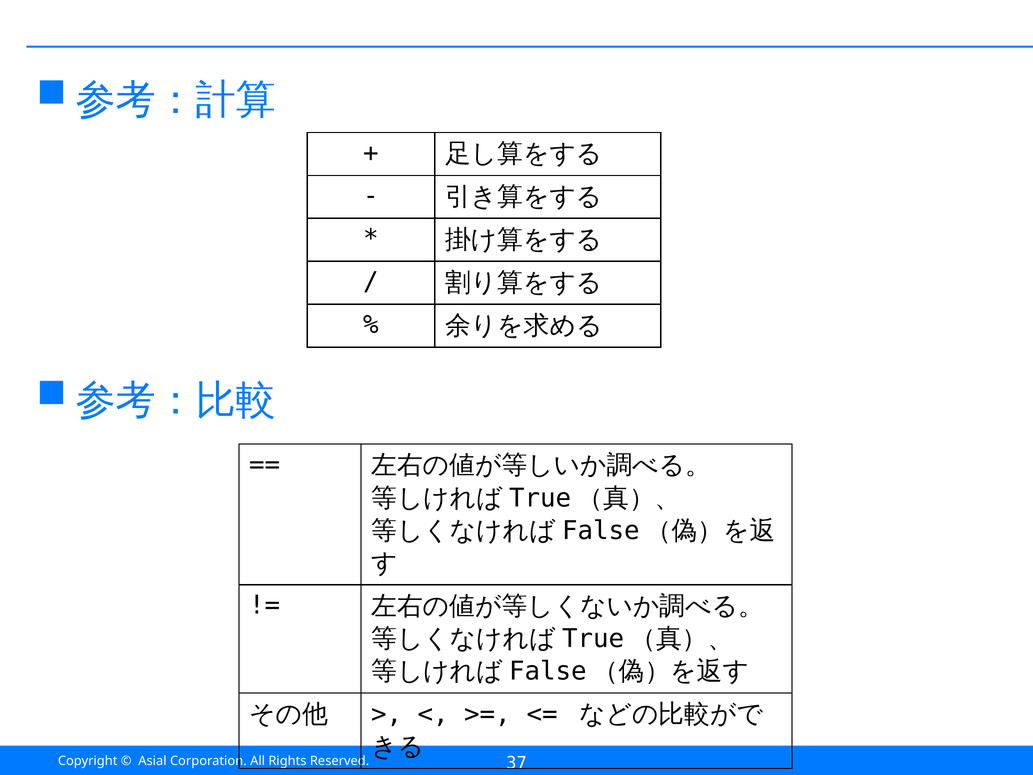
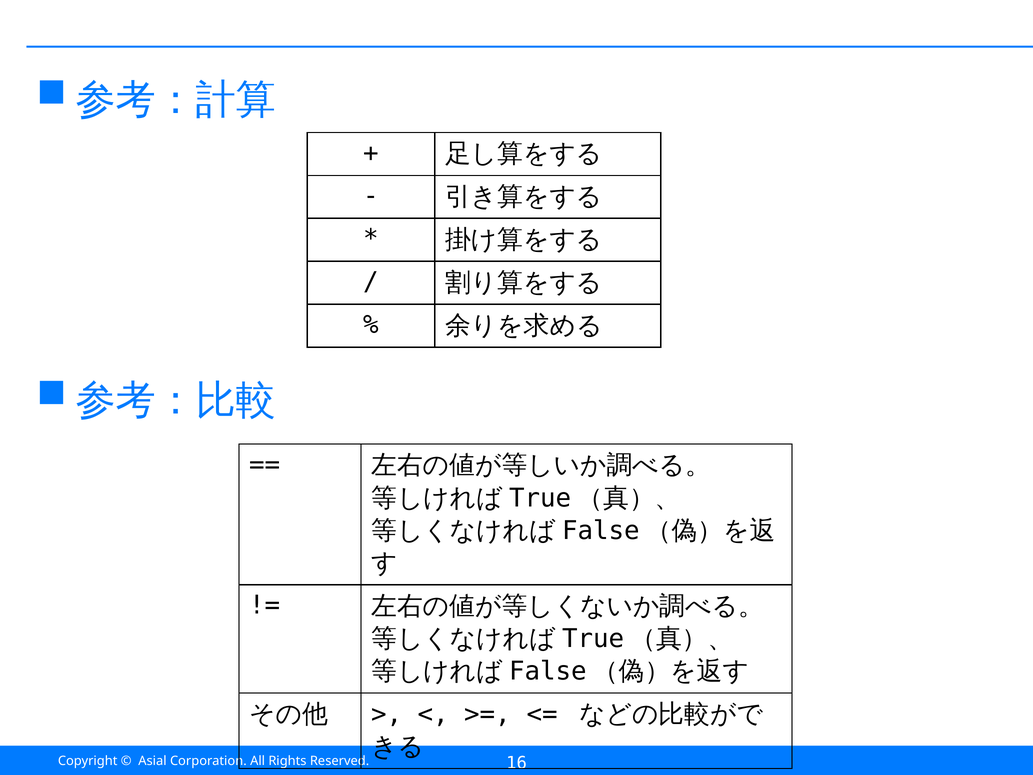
37: 37 -> 16
